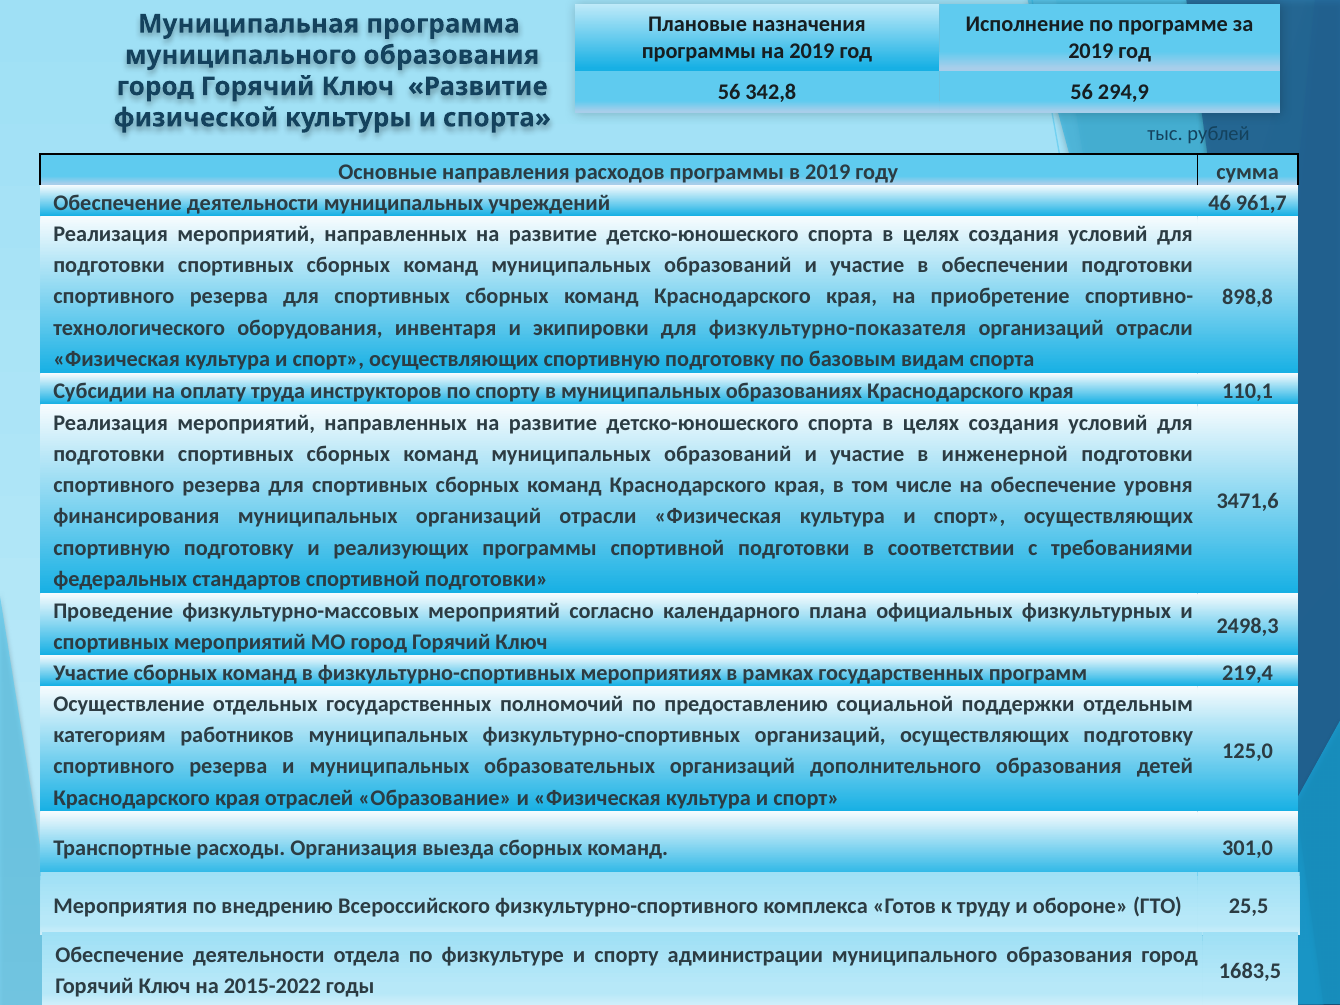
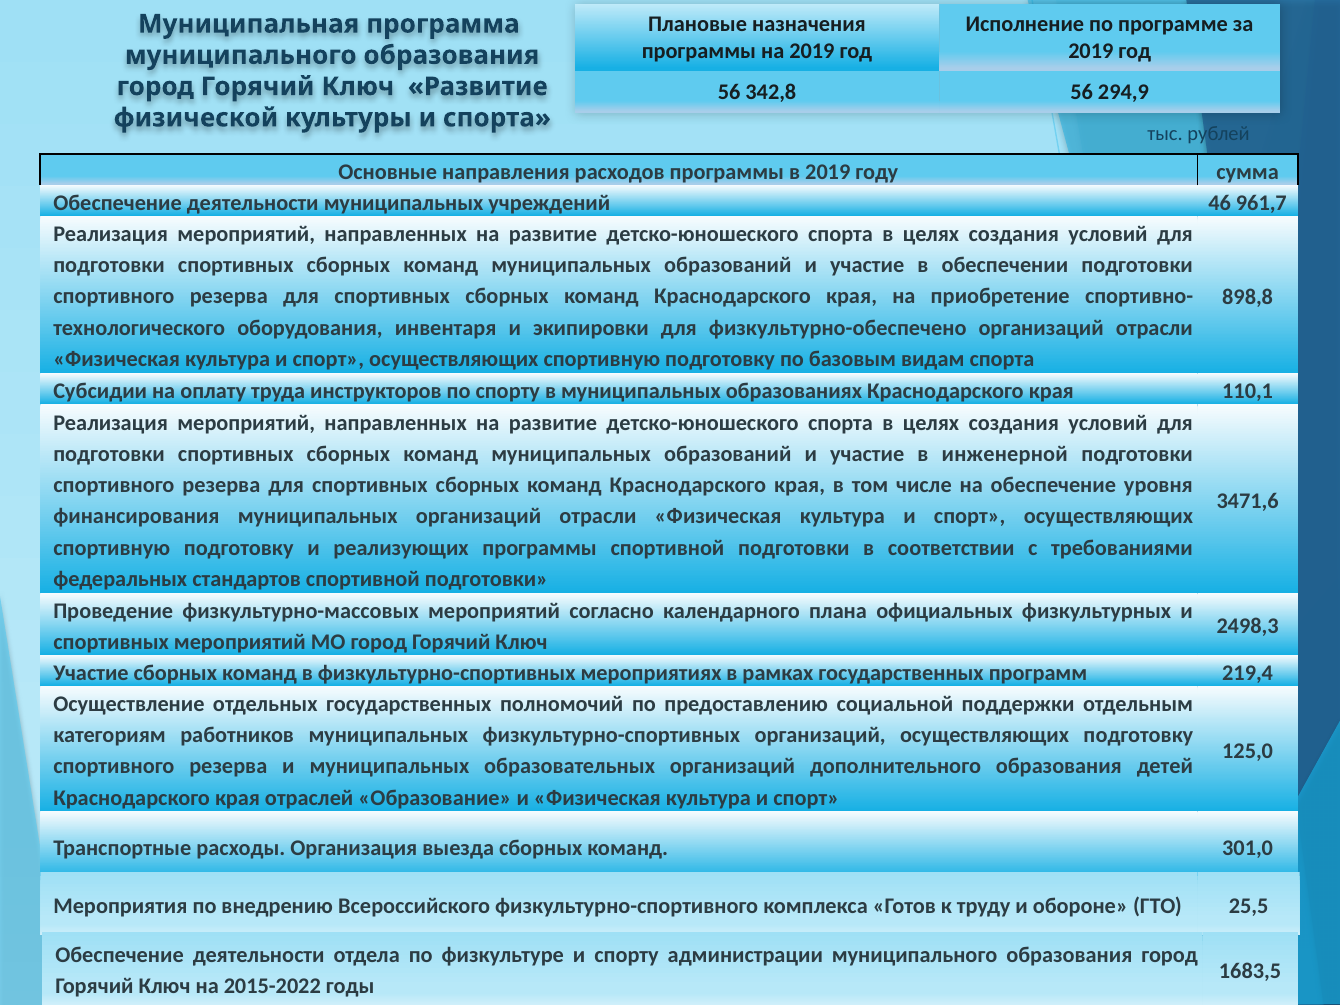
физкультурно-показателя: физкультурно-показателя -> физкультурно-обеспечено
